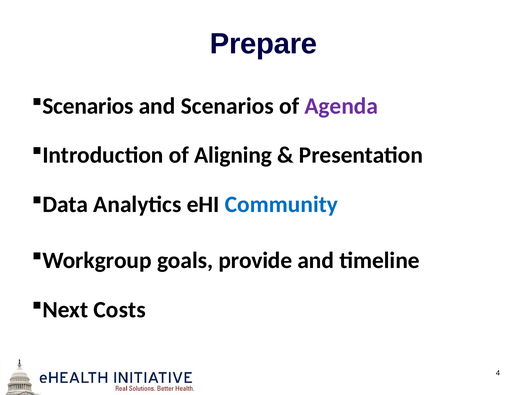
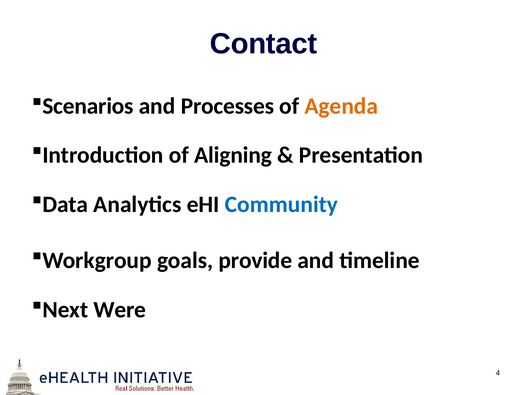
Prepare: Prepare -> Contact
and Scenarios: Scenarios -> Processes
Agenda colour: purple -> orange
Costs: Costs -> Were
